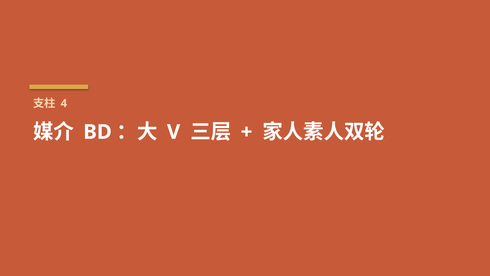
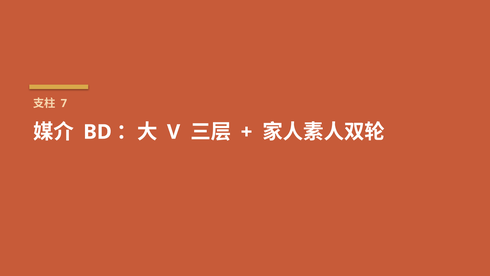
4: 4 -> 7
